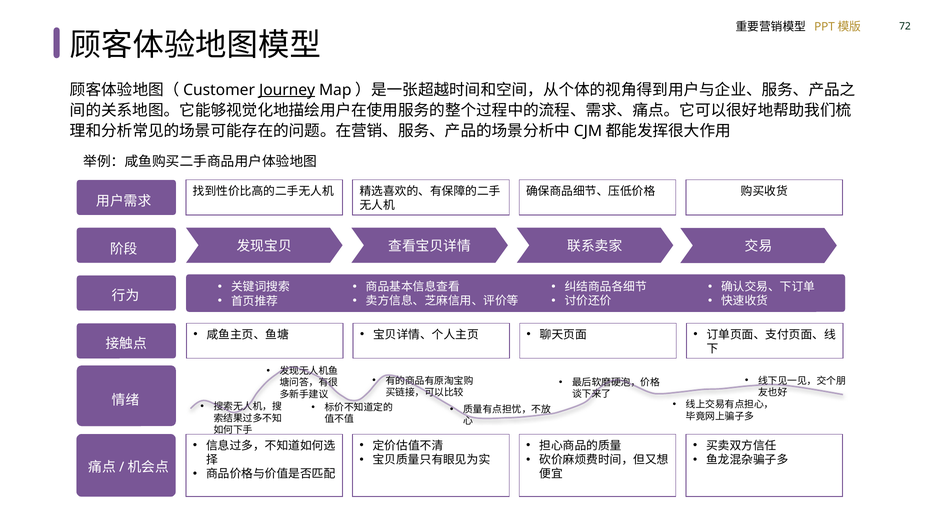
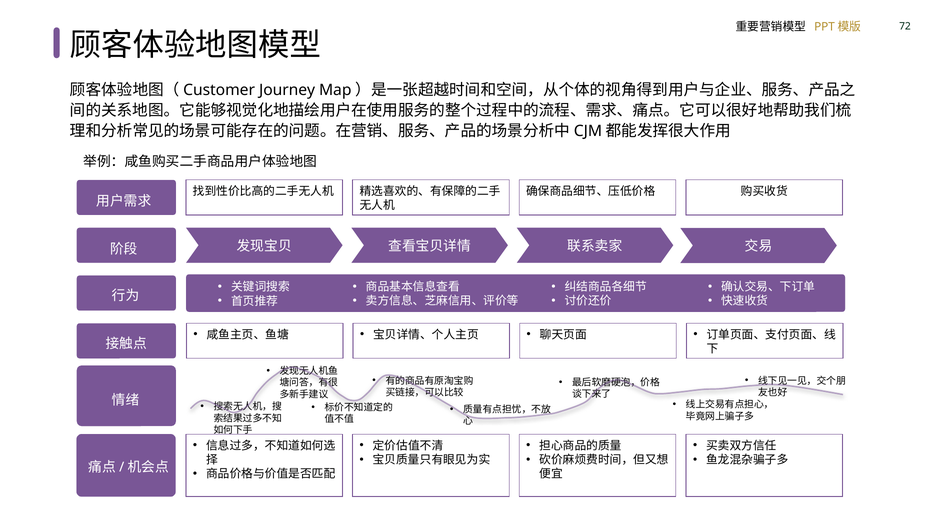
Journey underline: present -> none
